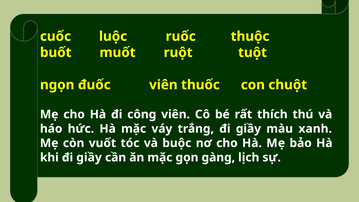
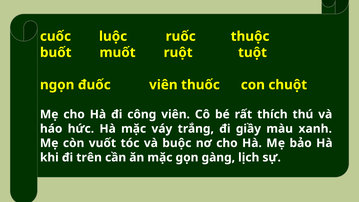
khi đi giầy: giầy -> trên
